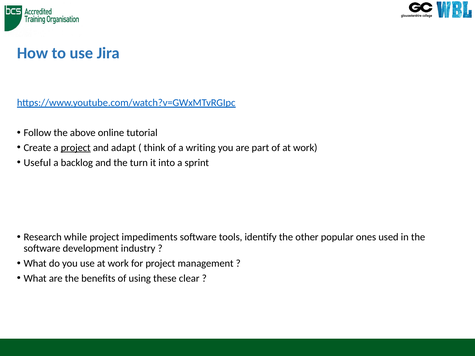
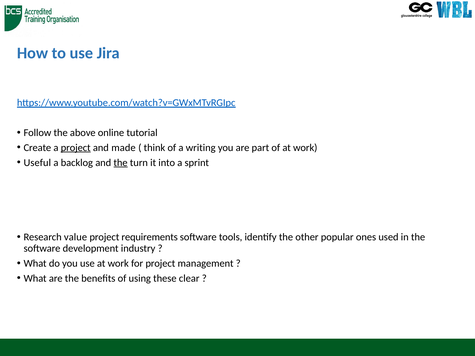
adapt: adapt -> made
the at (121, 163) underline: none -> present
while: while -> value
impediments: impediments -> requirements
